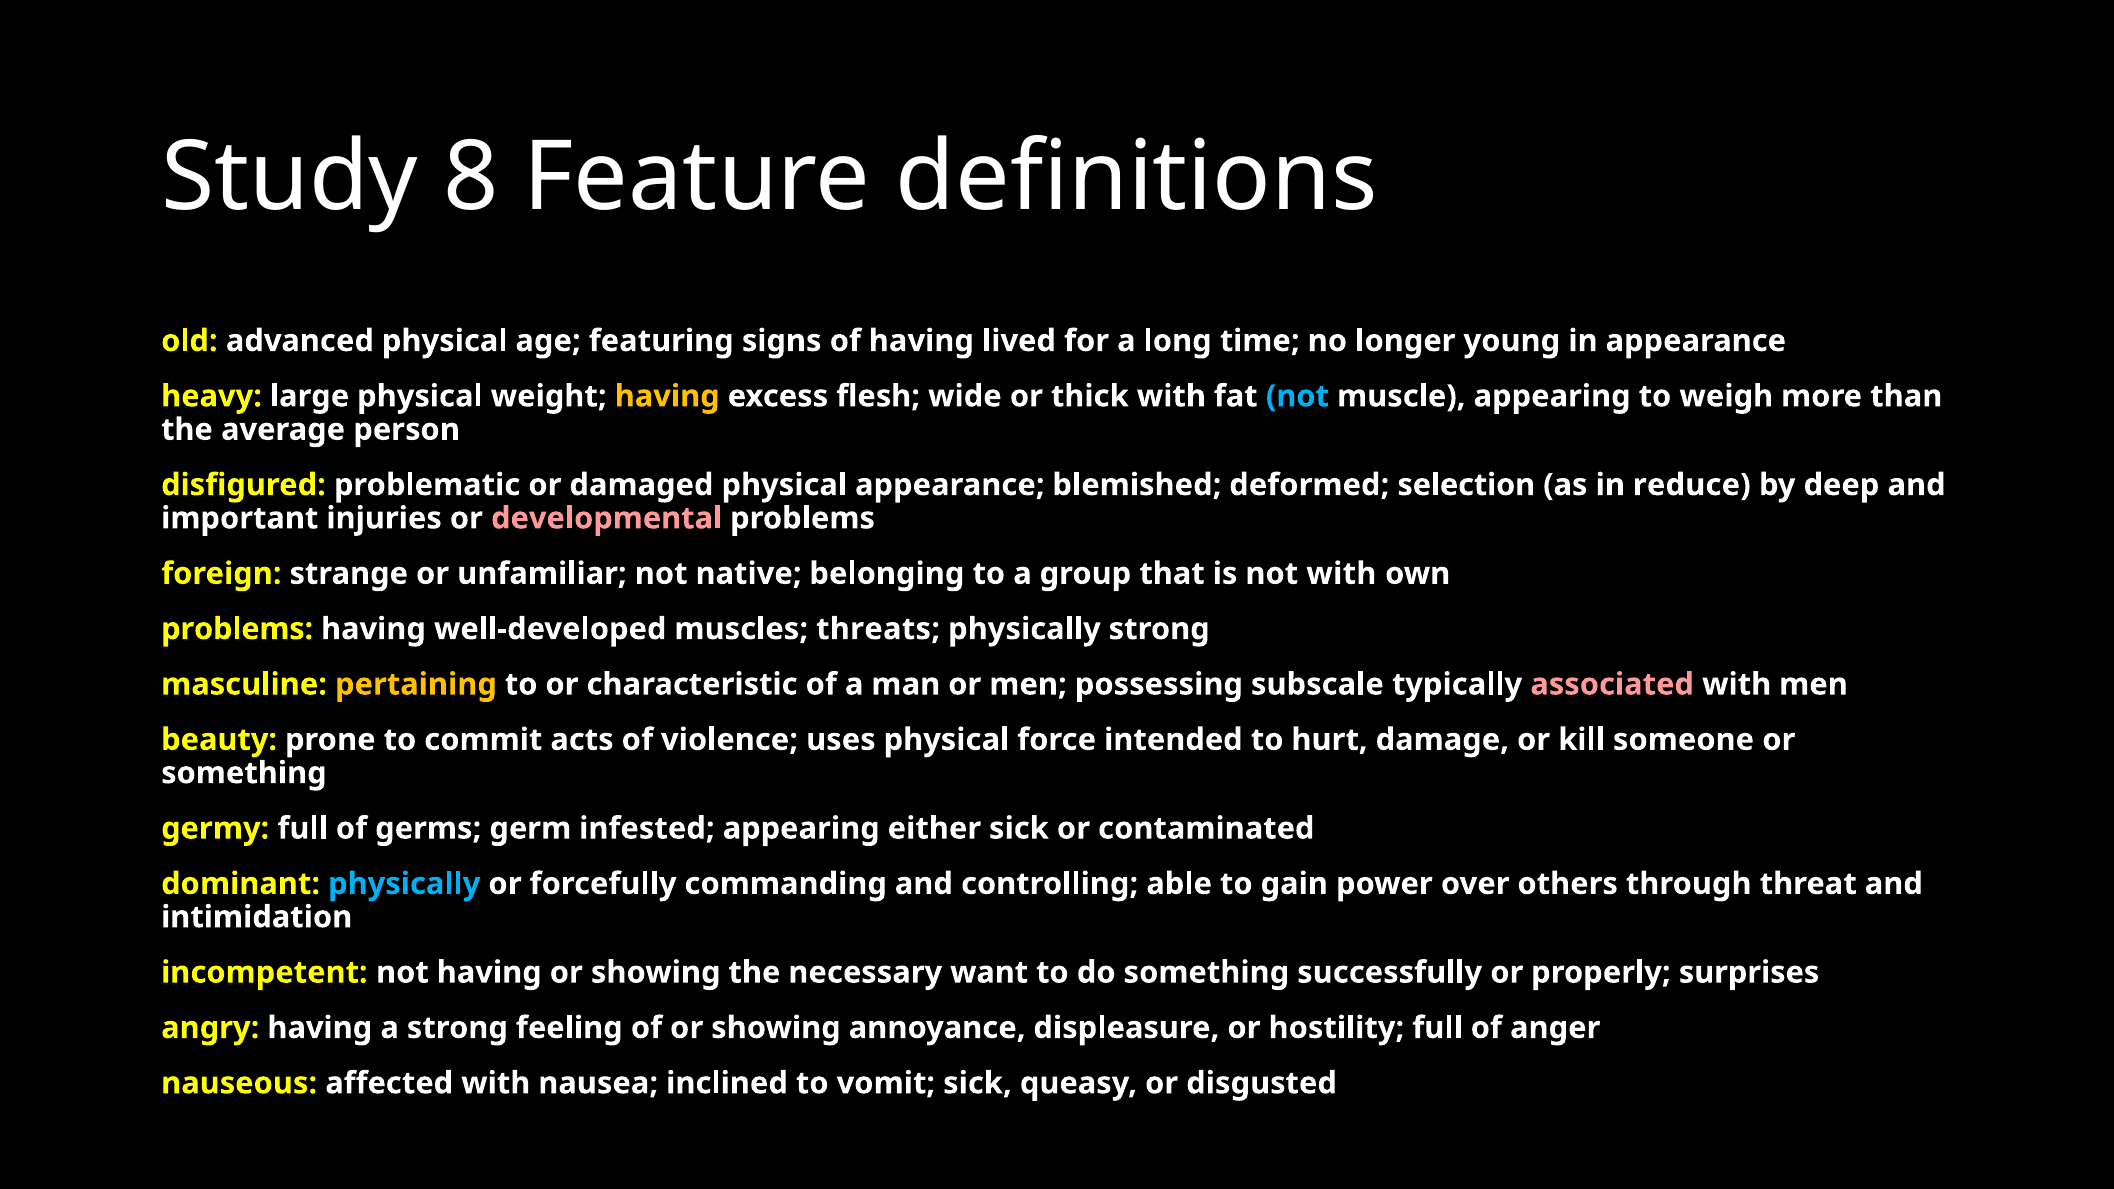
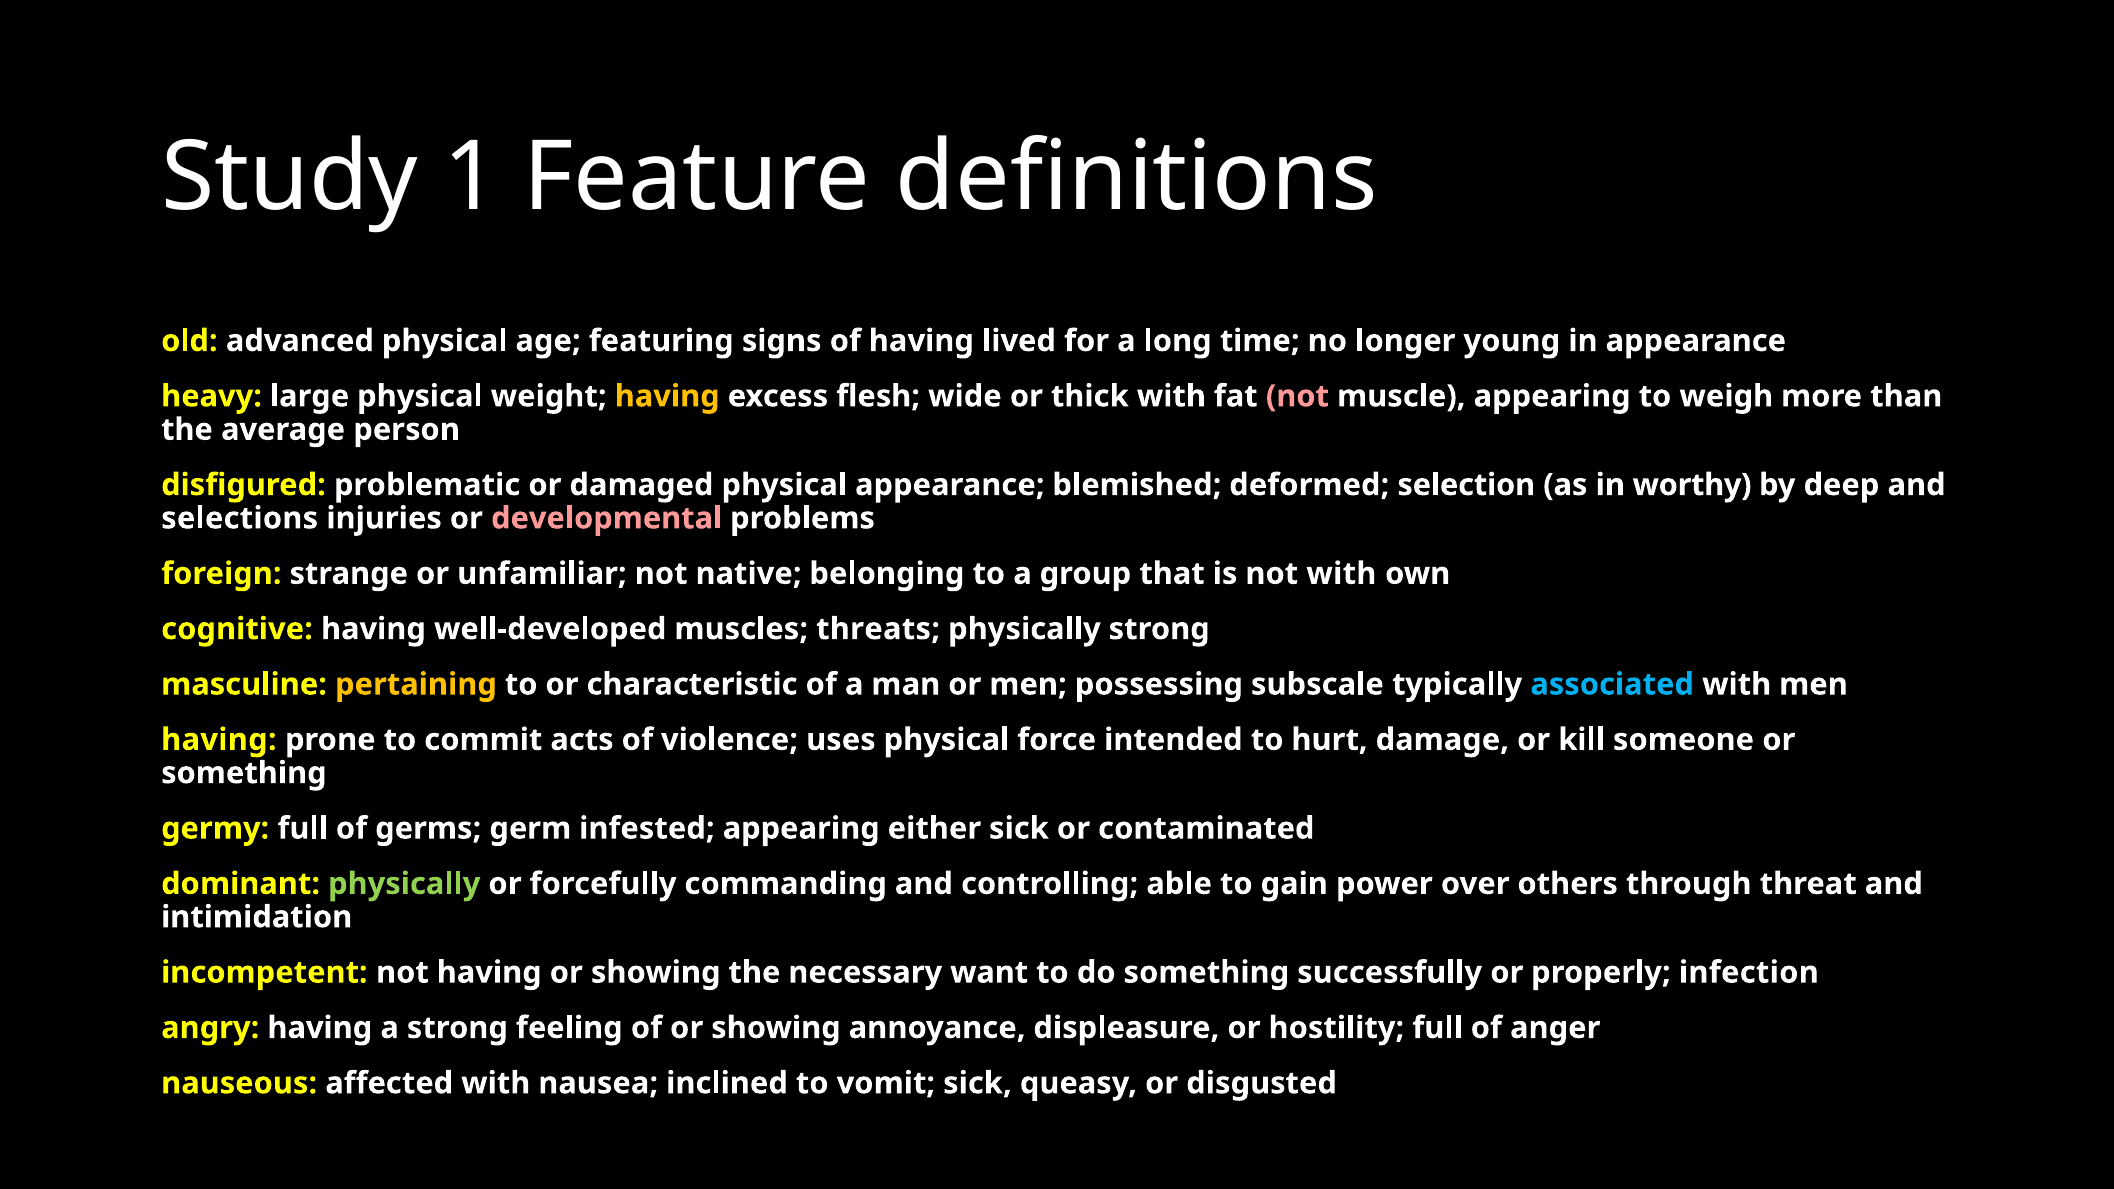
8: 8 -> 1
not at (1297, 396) colour: light blue -> pink
reduce: reduce -> worthy
important: important -> selections
problems at (237, 629): problems -> cognitive
associated colour: pink -> light blue
beauty at (219, 740): beauty -> having
physically at (404, 884) colour: light blue -> light green
surprises: surprises -> infection
